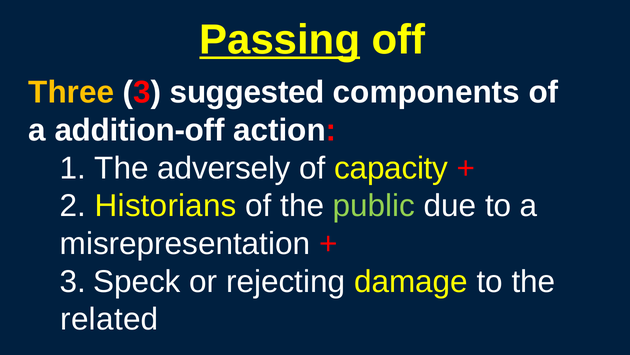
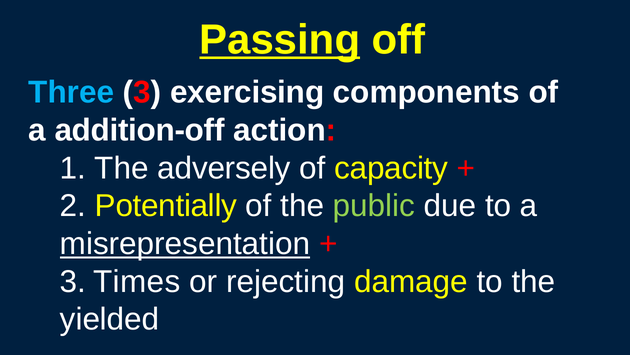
Three colour: yellow -> light blue
suggested: suggested -> exercising
Historians: Historians -> Potentially
misrepresentation underline: none -> present
Speck: Speck -> Times
related: related -> yielded
